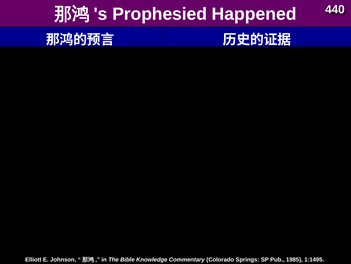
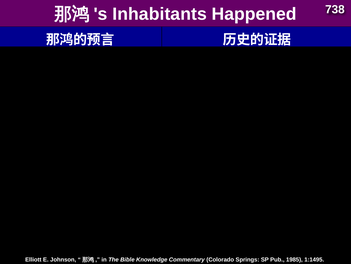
Prophesied: Prophesied -> Inhabitants
440: 440 -> 738
